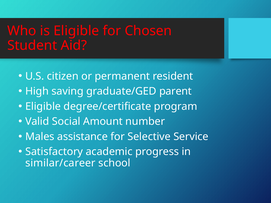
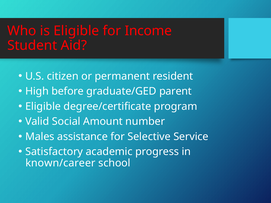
Chosen: Chosen -> Income
saving: saving -> before
similar/career: similar/career -> known/career
